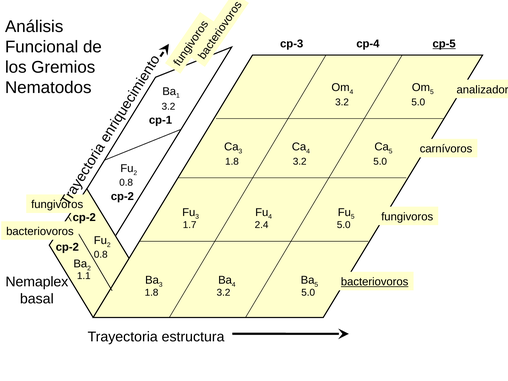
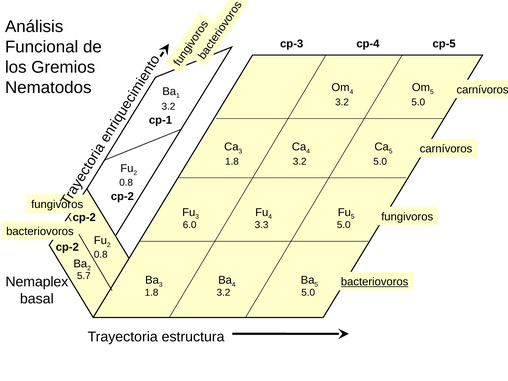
cp-5 underline: present -> none
analizador at (482, 90): analizador -> carnívoros
1.7: 1.7 -> 6.0
2.4: 2.4 -> 3.3
1.1: 1.1 -> 5.7
